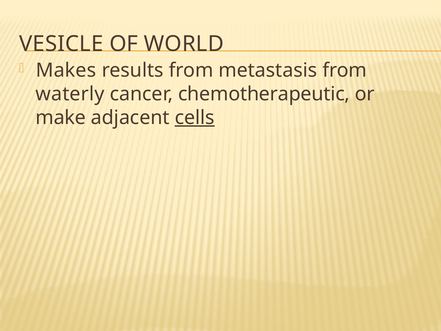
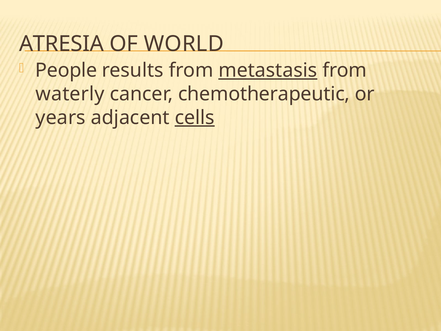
VESICLE: VESICLE -> ATRESIA
Makes: Makes -> People
metastasis underline: none -> present
make: make -> years
